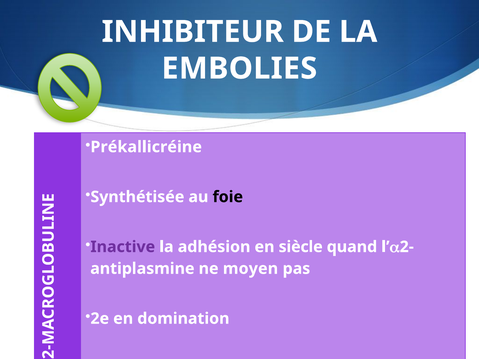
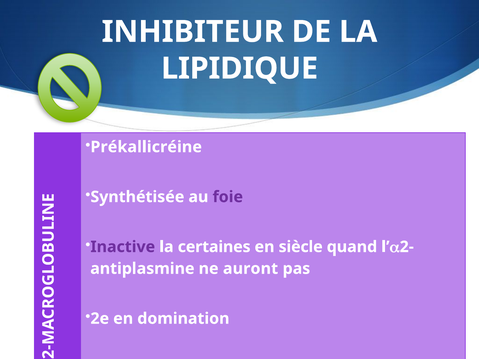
EMBOLIES: EMBOLIES -> LIPIDIQUE
foie colour: black -> purple
adhésion: adhésion -> certaines
moyen: moyen -> auront
